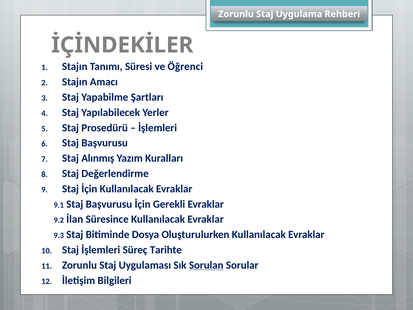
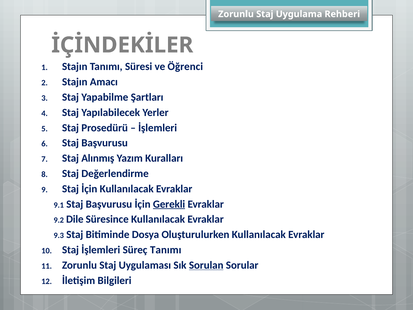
Gerekli underline: none -> present
İlan: İlan -> Dile
Süreç Tarihte: Tarihte -> Tanımı
